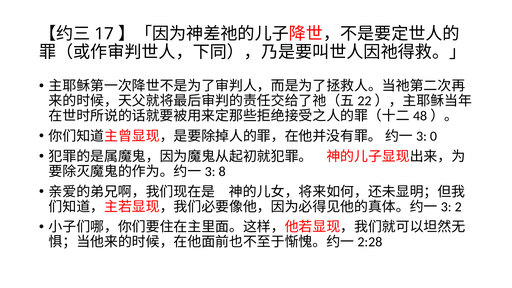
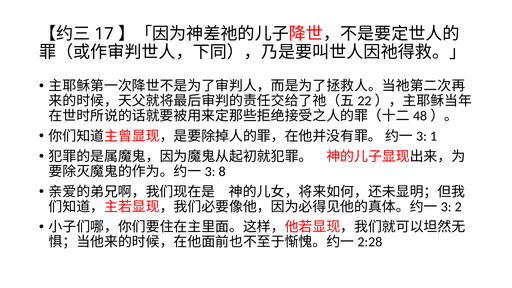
0: 0 -> 1
